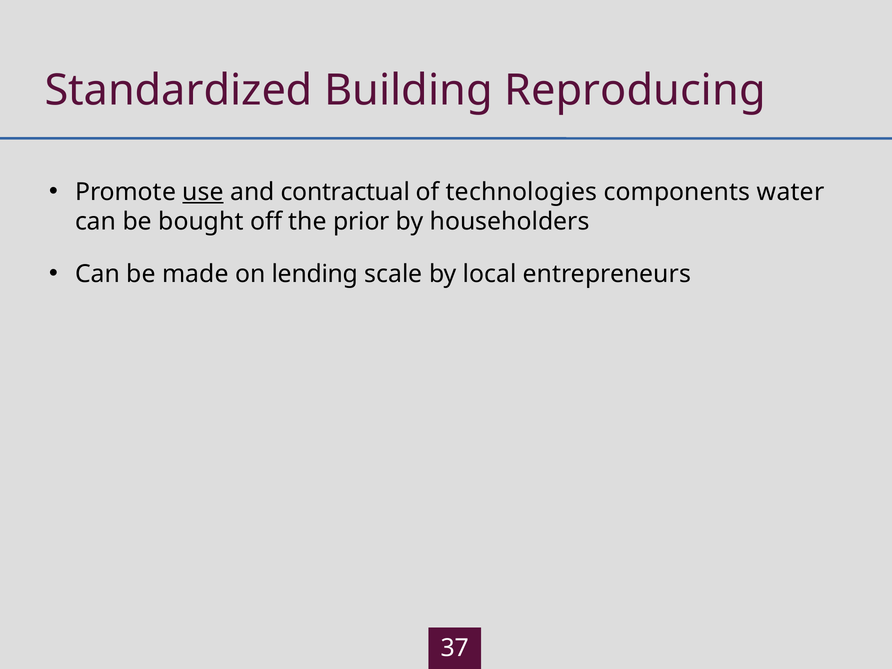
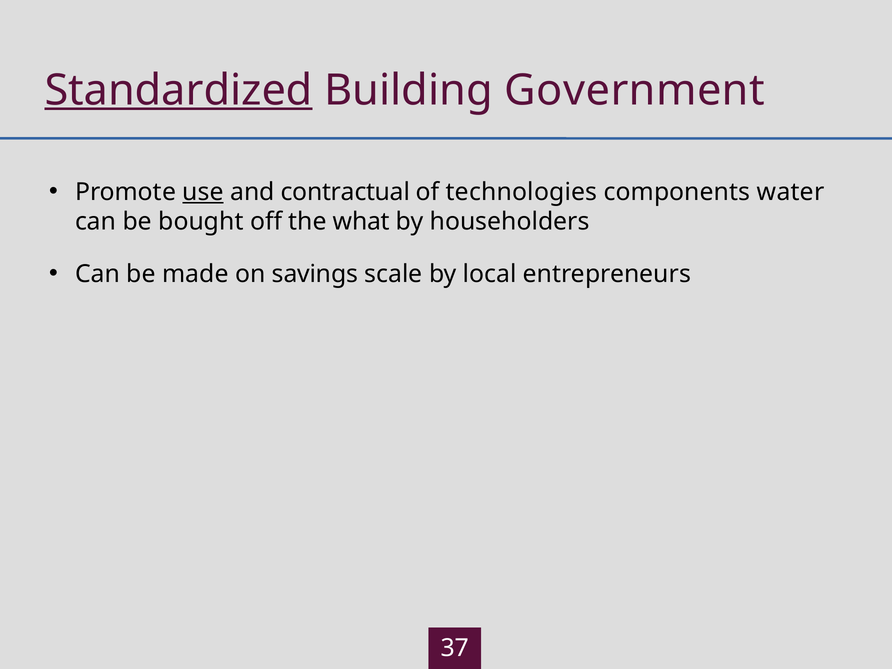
Standardized underline: none -> present
Reproducing: Reproducing -> Government
prior: prior -> what
lending: lending -> savings
